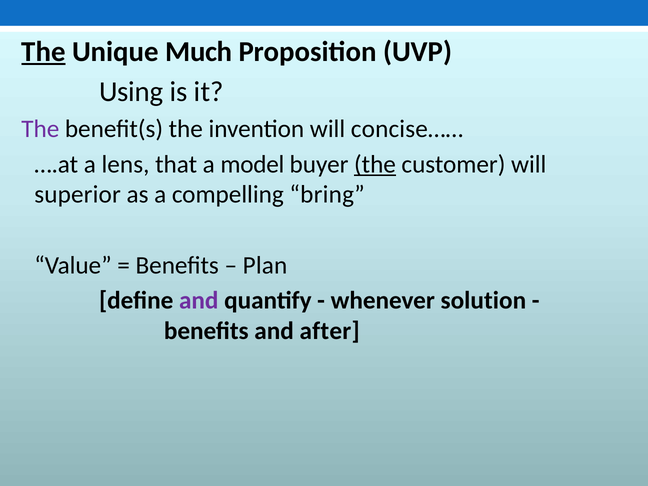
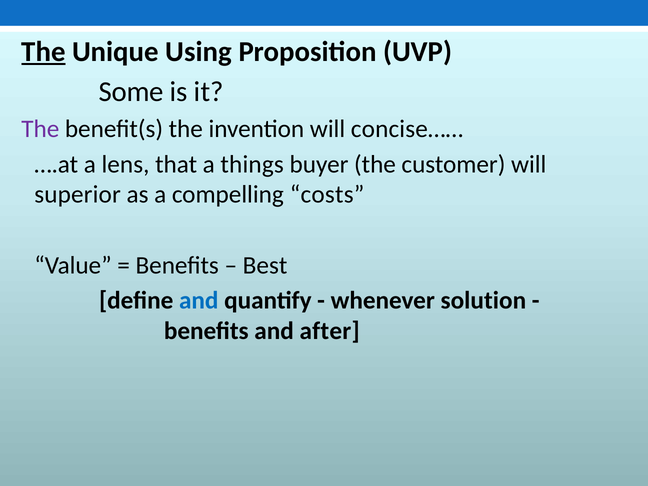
Much: Much -> Using
Using: Using -> Some
model: model -> things
the at (375, 164) underline: present -> none
bring: bring -> costs
Plan: Plan -> Best
and at (199, 301) colour: purple -> blue
